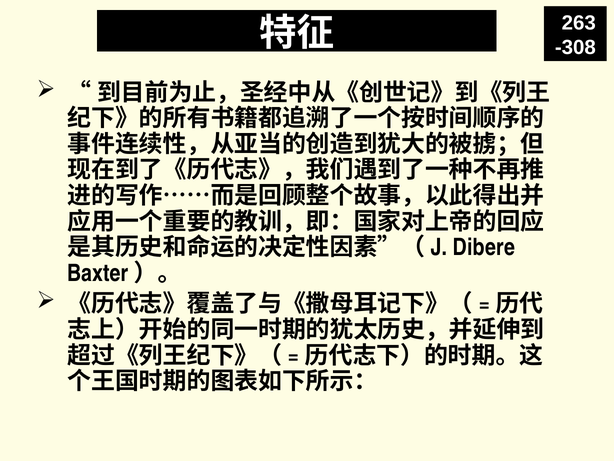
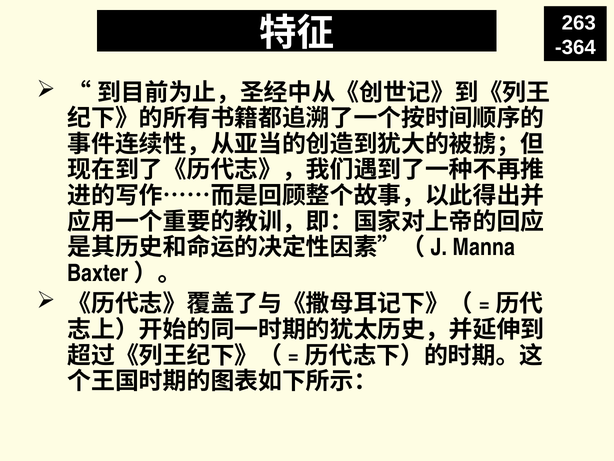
-308: -308 -> -364
Dibere: Dibere -> Manna
